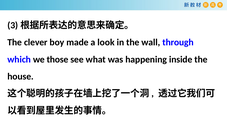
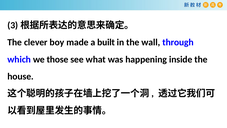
look: look -> built
